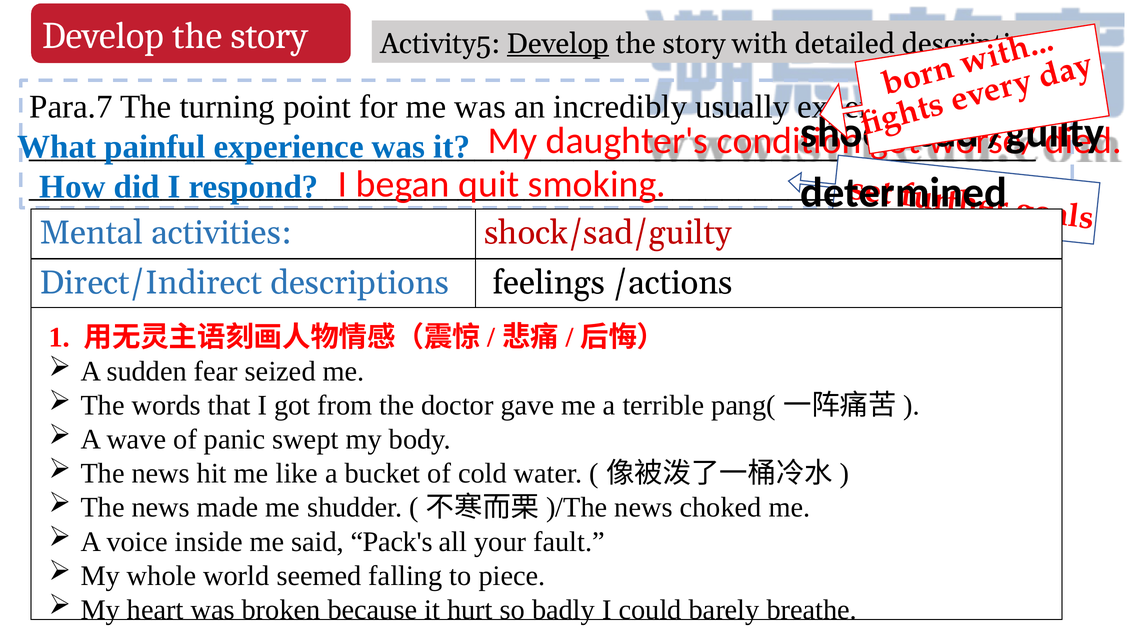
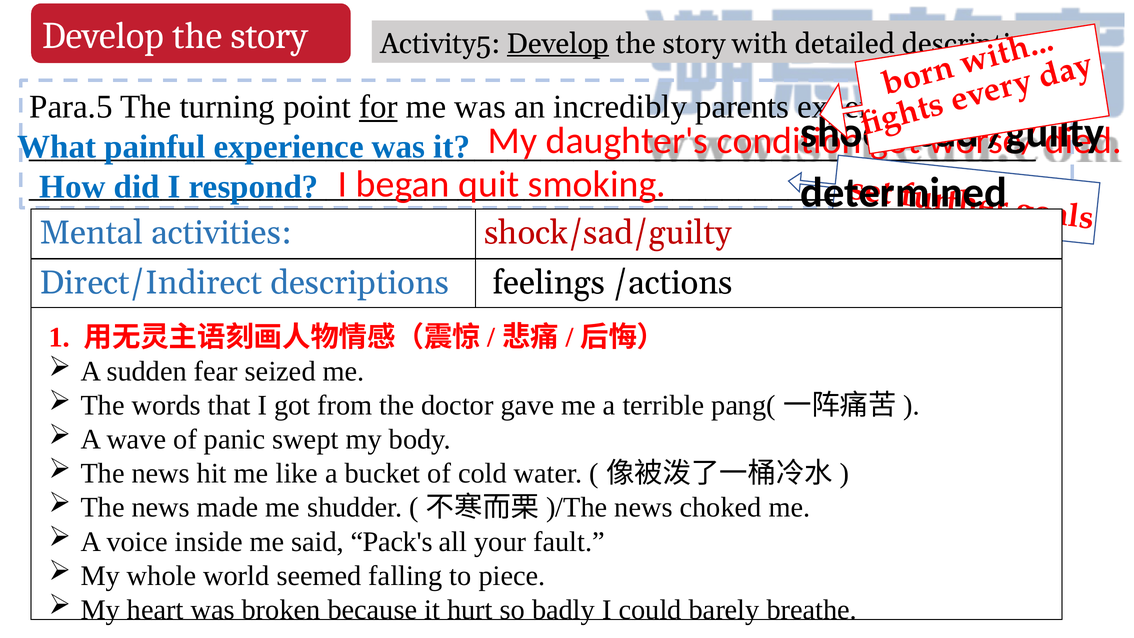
Para.7: Para.7 -> Para.5
for underline: none -> present
usually: usually -> parents
